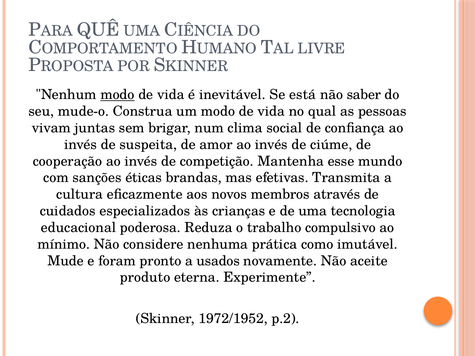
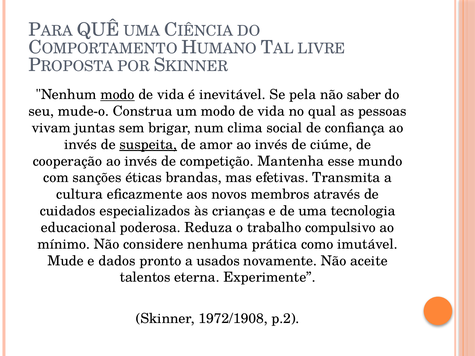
está: está -> pela
suspeita underline: none -> present
foram: foram -> dados
produto: produto -> talentos
1972/1952: 1972/1952 -> 1972/1908
